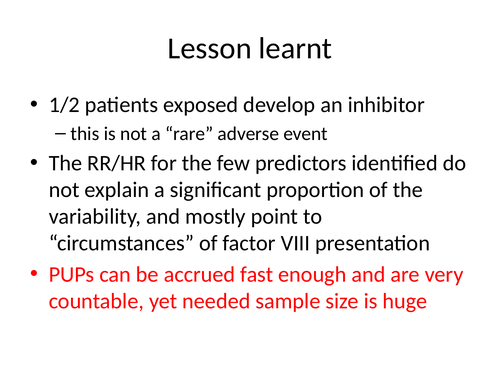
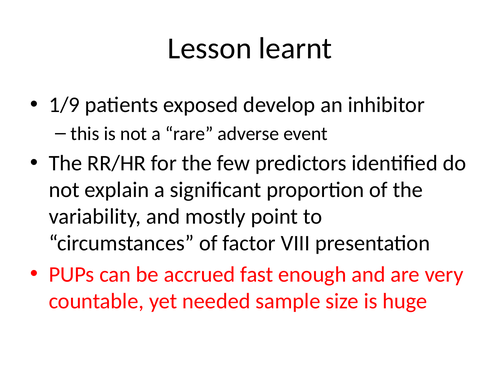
1/2: 1/2 -> 1/9
